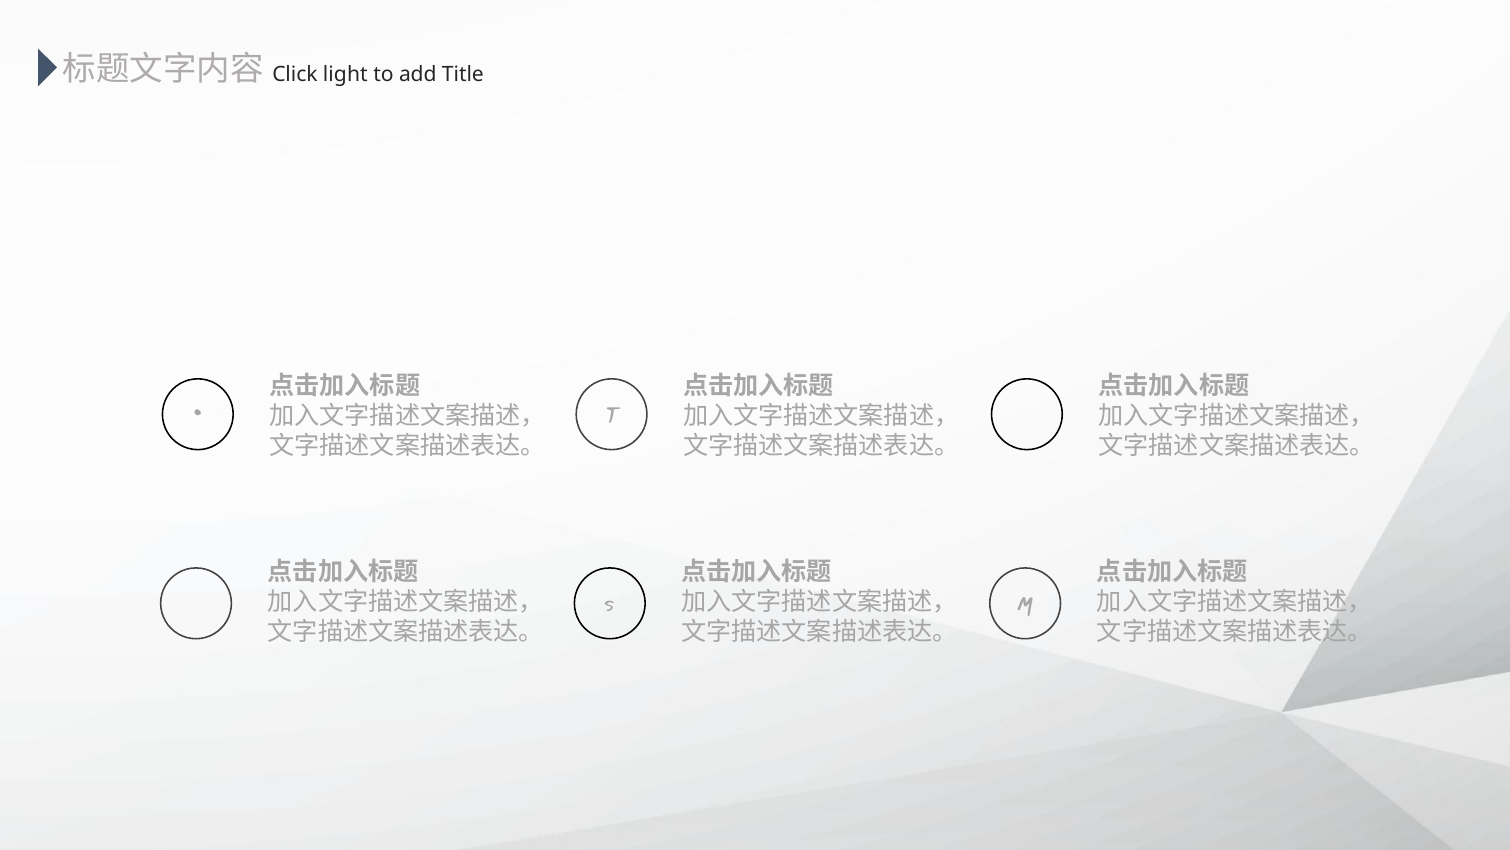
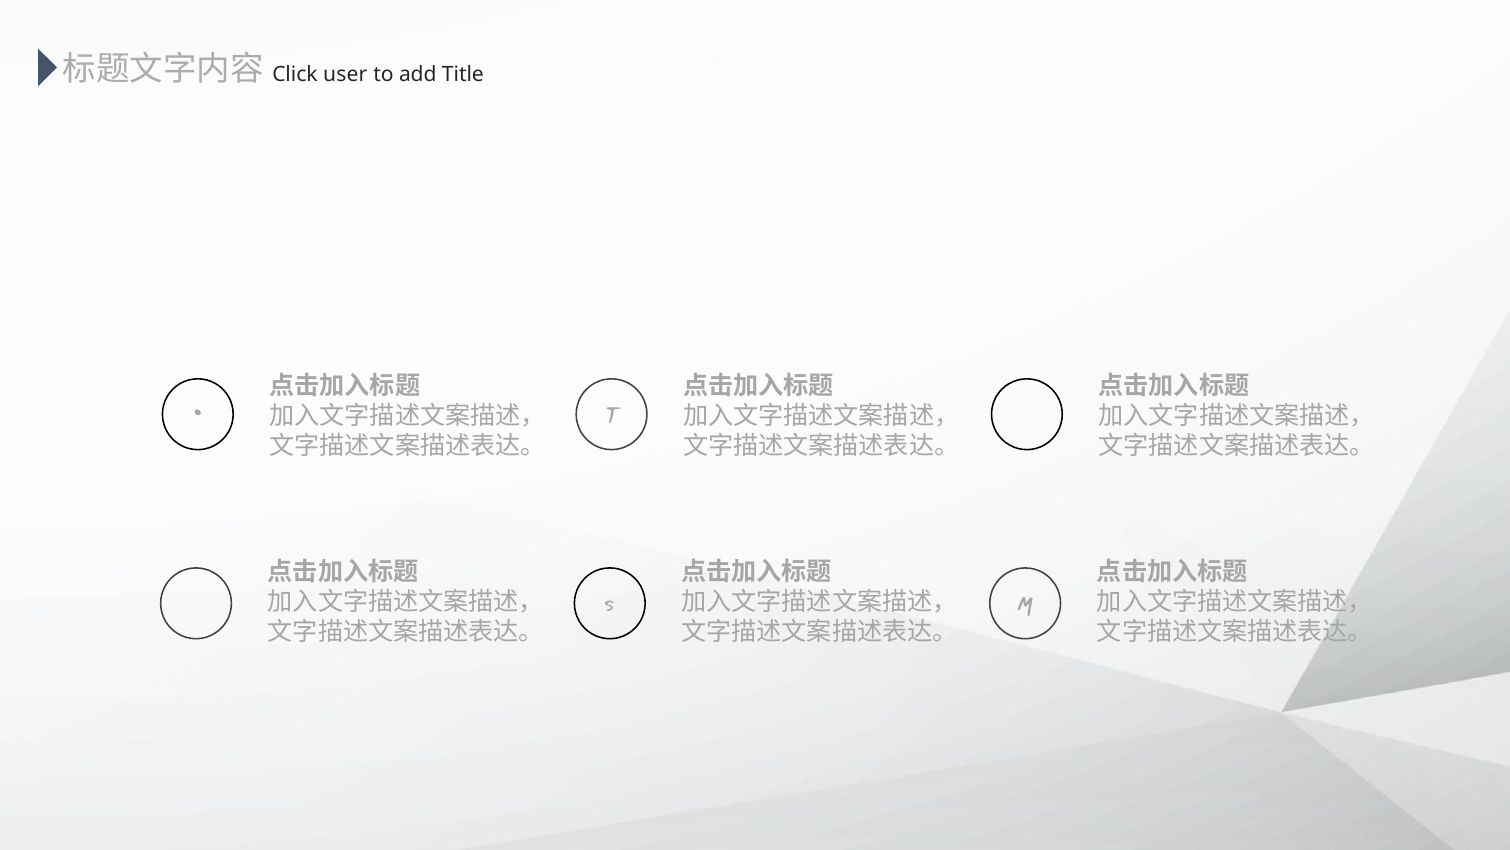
light: light -> user
